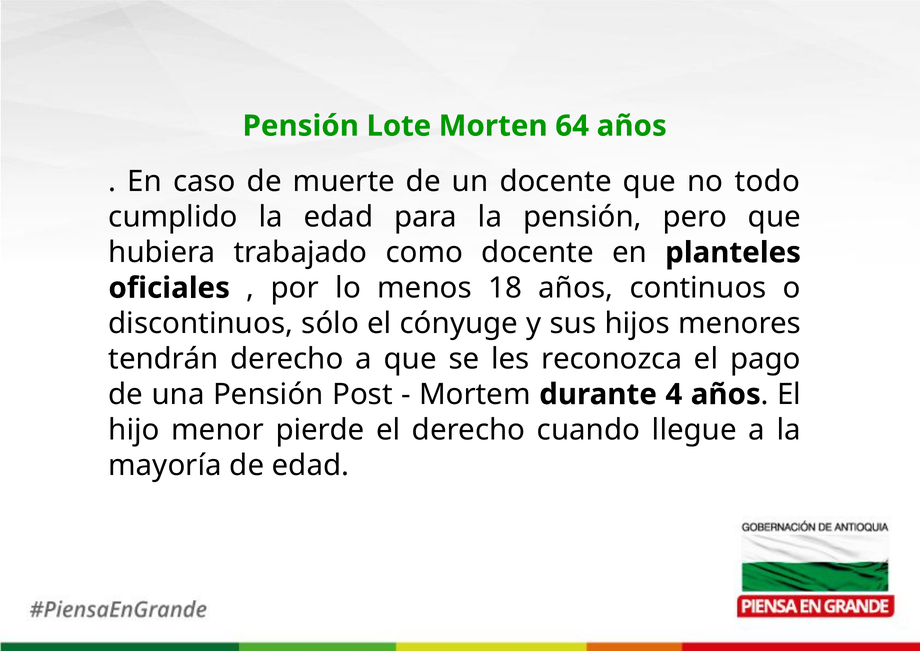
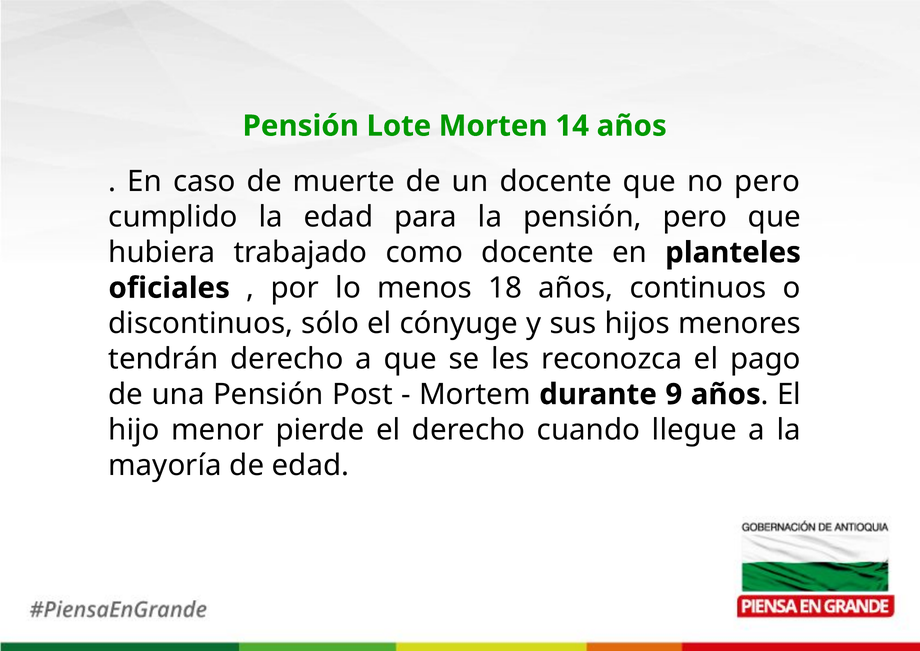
64: 64 -> 14
no todo: todo -> pero
4: 4 -> 9
